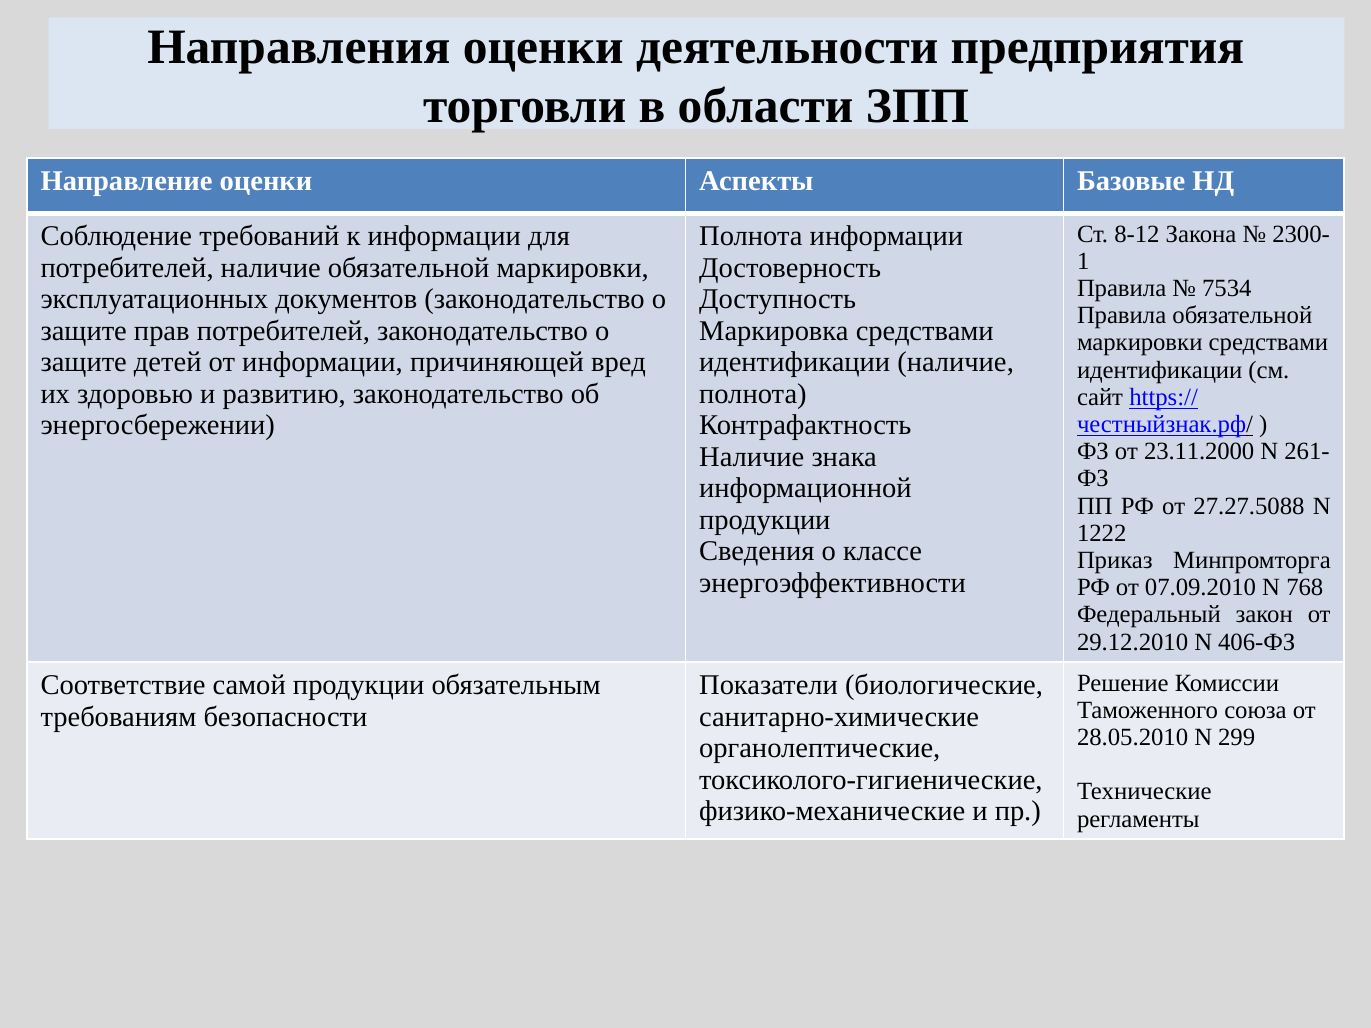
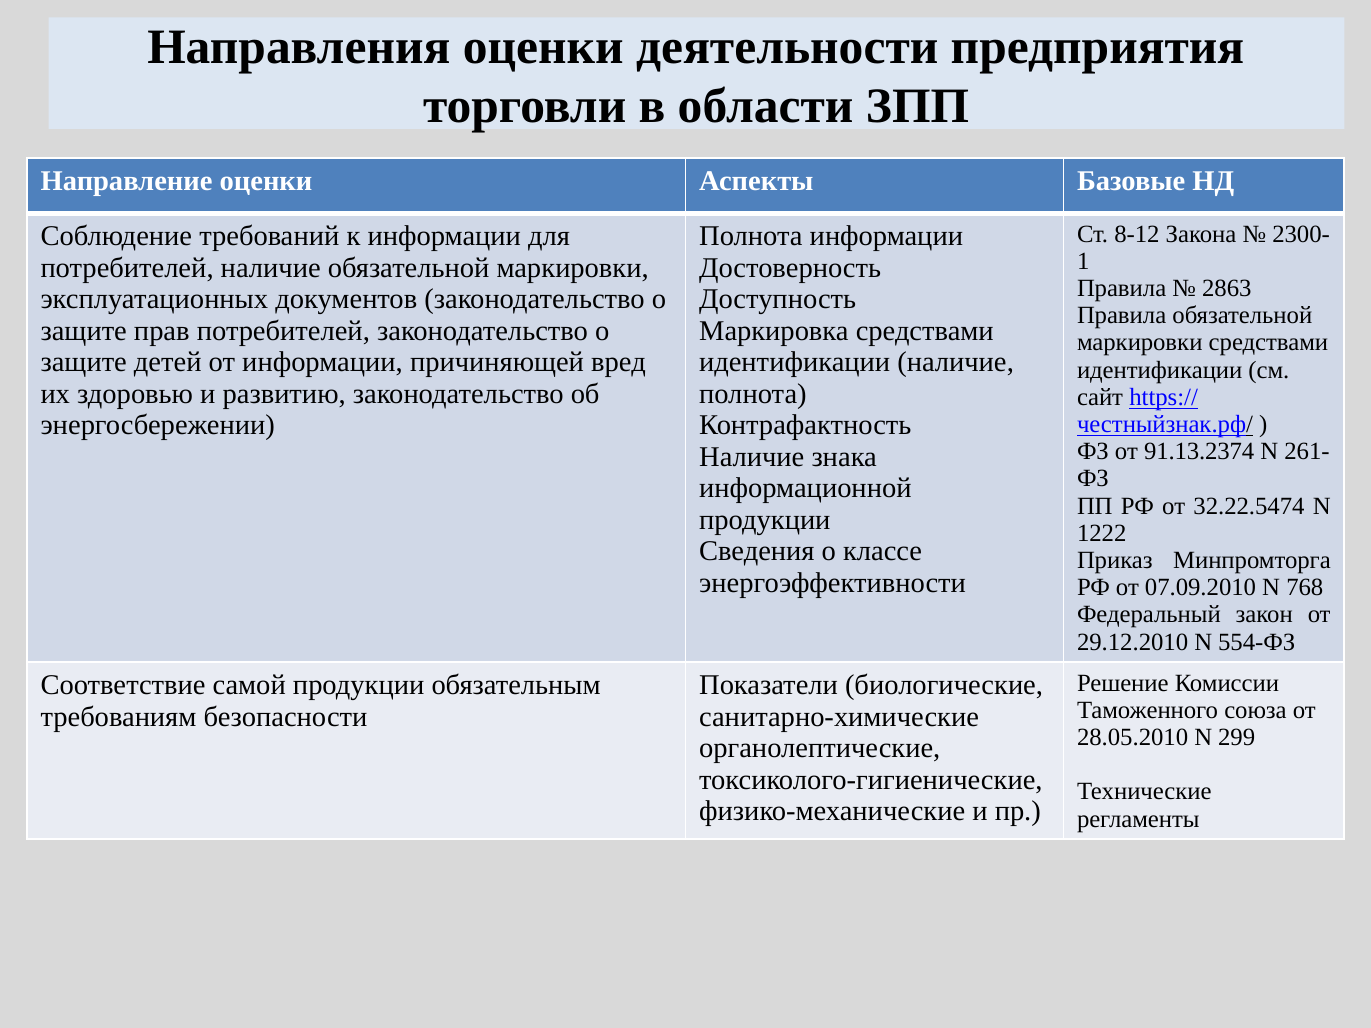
7534: 7534 -> 2863
23.11.2000: 23.11.2000 -> 91.13.2374
27.27.5088: 27.27.5088 -> 32.22.5474
406-ФЗ: 406-ФЗ -> 554-ФЗ
